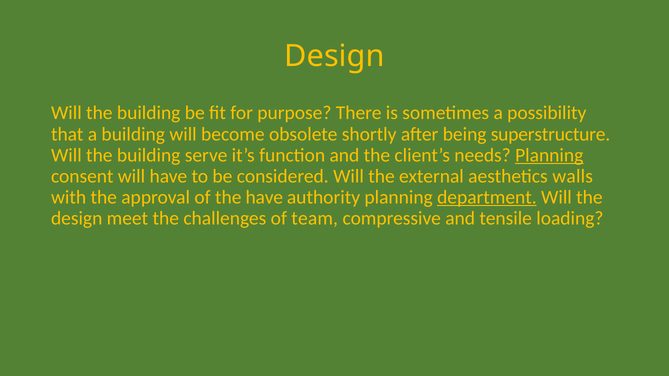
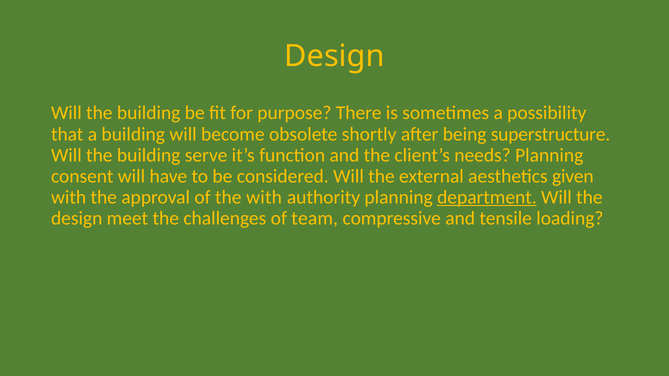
Planning at (549, 155) underline: present -> none
walls: walls -> given
the have: have -> with
